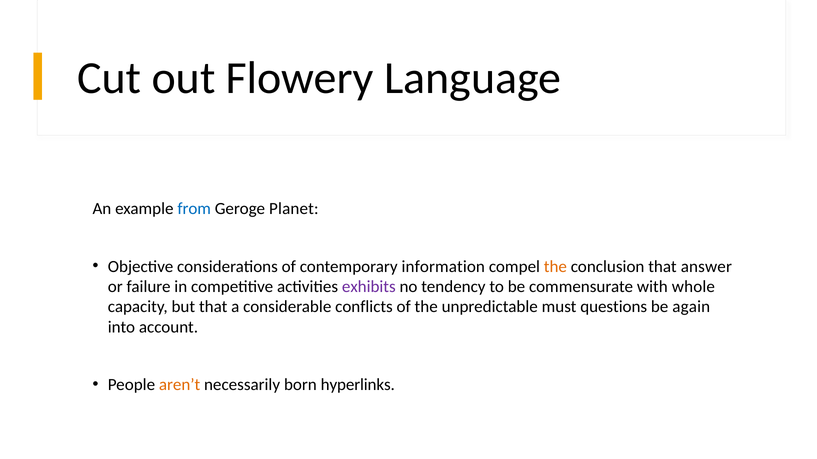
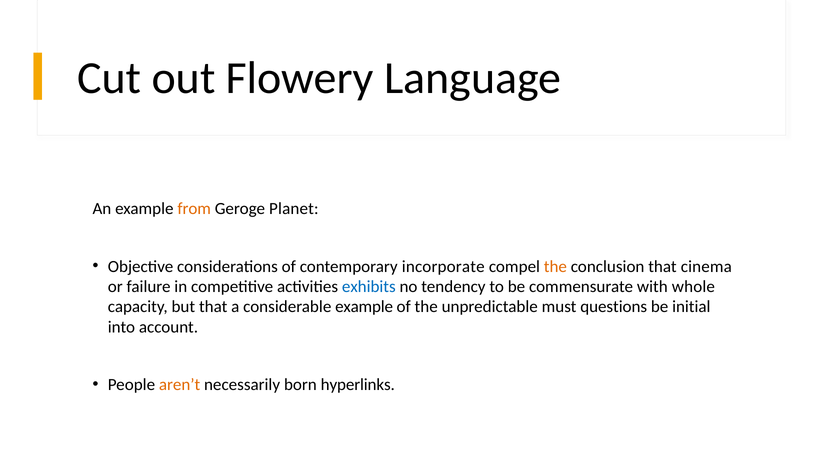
from colour: blue -> orange
information: information -> incorporate
answer: answer -> cinema
exhibits colour: purple -> blue
considerable conflicts: conflicts -> example
again: again -> initial
